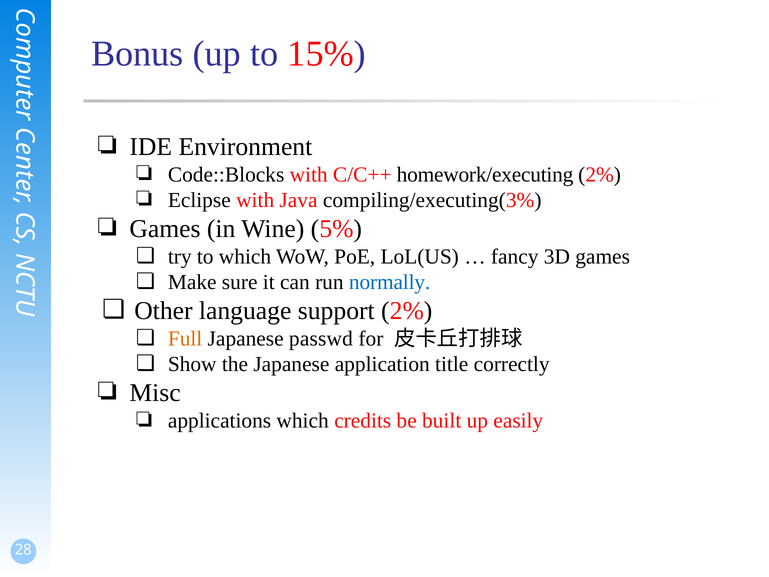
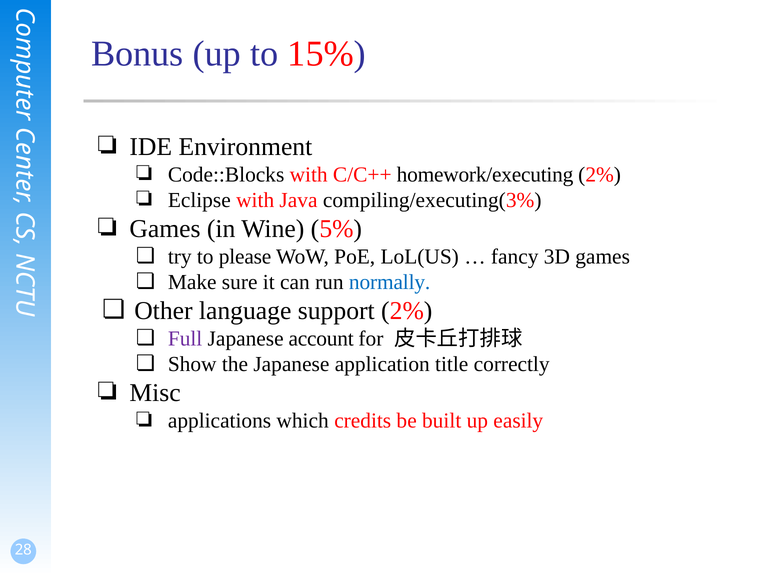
to which: which -> please
Full colour: orange -> purple
passwd: passwd -> account
